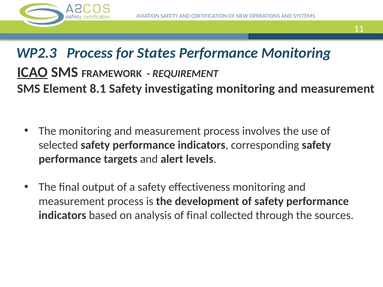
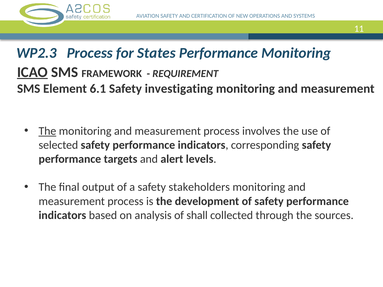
8.1: 8.1 -> 6.1
The at (47, 131) underline: none -> present
effectiveness: effectiveness -> stakeholders
of final: final -> shall
